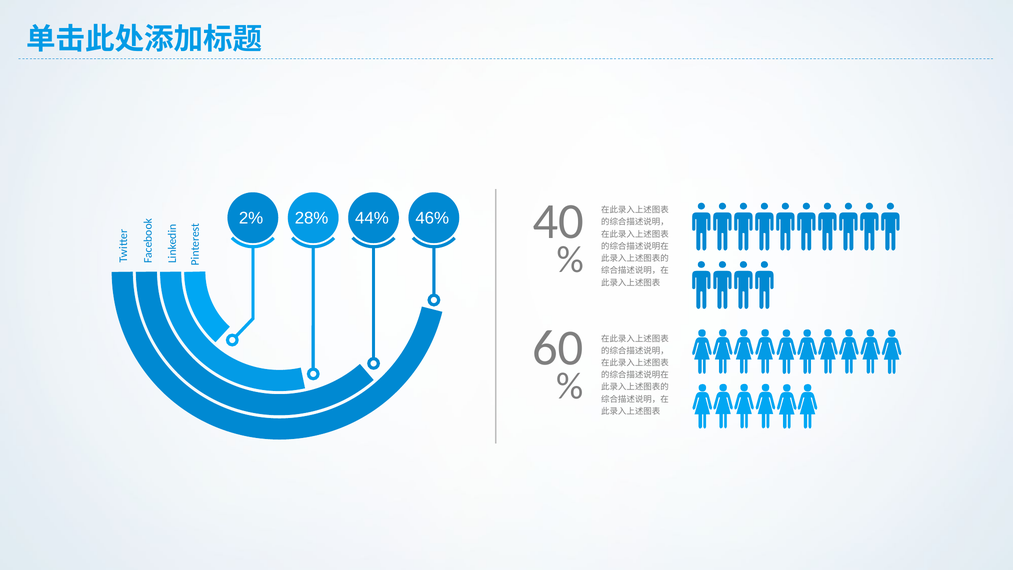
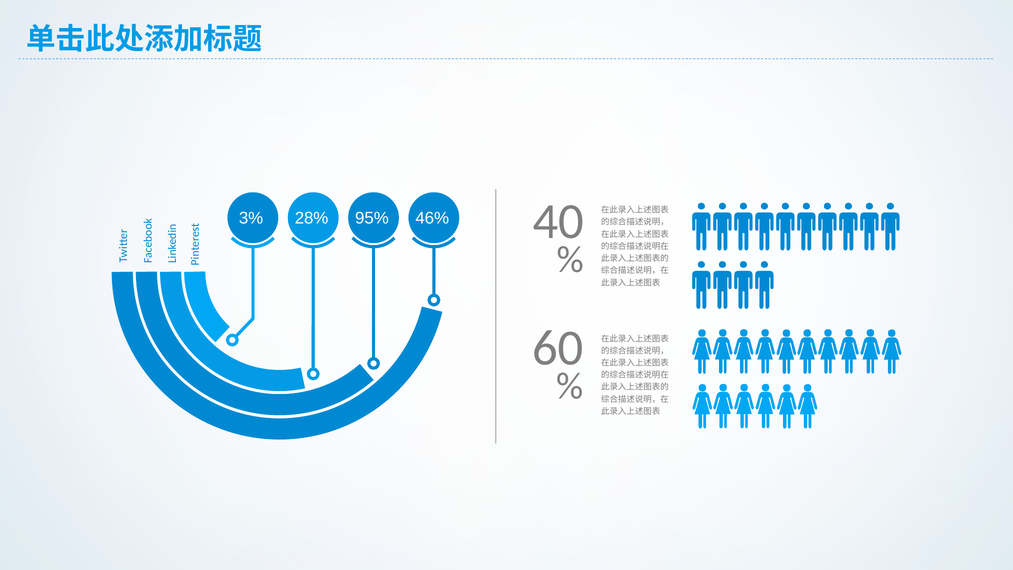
2%: 2% -> 3%
44%: 44% -> 95%
